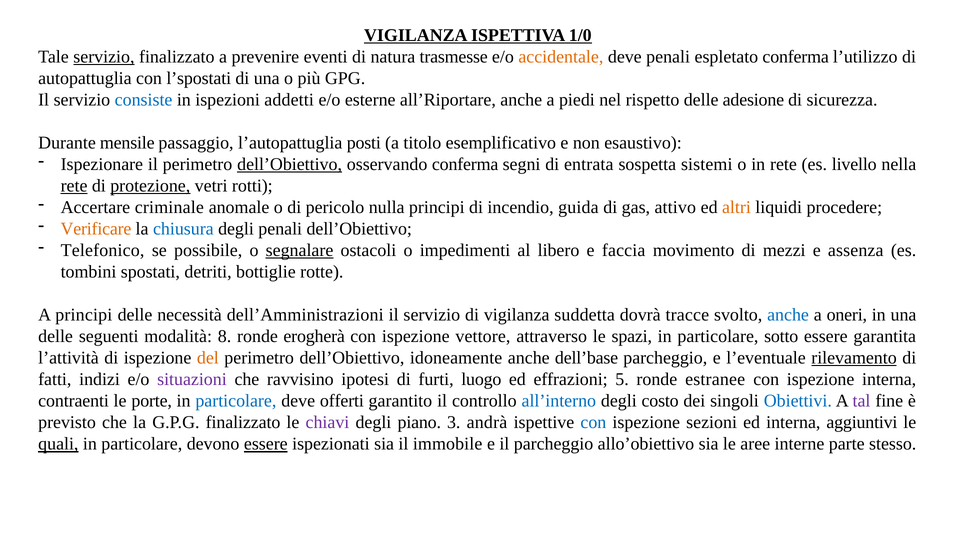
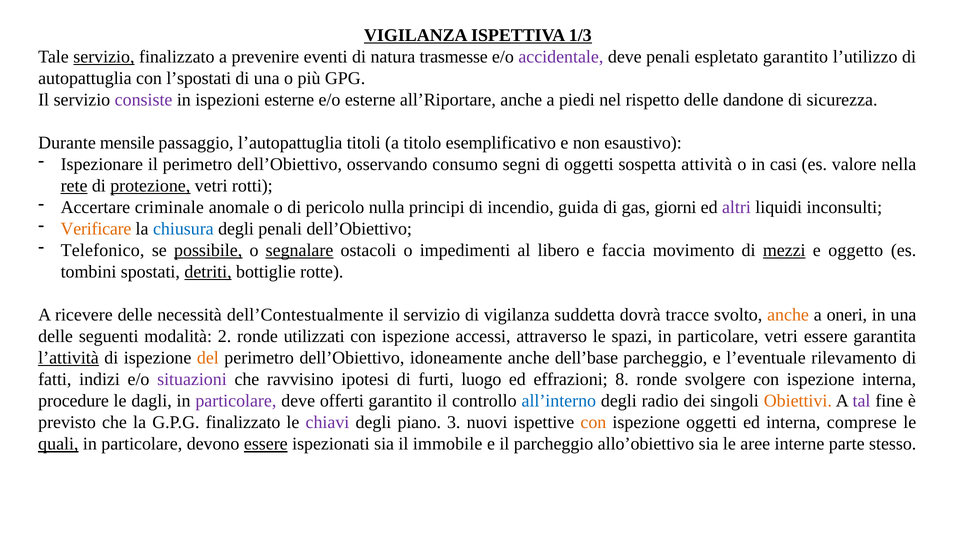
1/0: 1/0 -> 1/3
accidentale colour: orange -> purple
espletato conferma: conferma -> garantito
consiste colour: blue -> purple
ispezioni addetti: addetti -> esterne
adesione: adesione -> dandone
posti: posti -> titoli
dell’Obiettivo at (290, 164) underline: present -> none
osservando conferma: conferma -> consumo
di entrata: entrata -> oggetti
sistemi: sistemi -> attività
in rete: rete -> casi
livello: livello -> valore
attivo: attivo -> giorni
altri colour: orange -> purple
procedere: procedere -> inconsulti
possibile underline: none -> present
mezzi underline: none -> present
assenza: assenza -> oggetto
detriti underline: none -> present
A principi: principi -> ricevere
dell’Amministrazioni: dell’Amministrazioni -> dell’Contestualmente
anche at (788, 315) colour: blue -> orange
8: 8 -> 2
erogherà: erogherà -> utilizzati
vettore: vettore -> accessi
particolare sotto: sotto -> vetri
l’attività underline: none -> present
rilevamento underline: present -> none
5: 5 -> 8
estranee: estranee -> svolgere
contraenti: contraenti -> procedure
porte: porte -> dagli
particolare at (236, 401) colour: blue -> purple
costo: costo -> radio
Obiettivi colour: blue -> orange
andrà: andrà -> nuovi
con at (593, 422) colour: blue -> orange
ispezione sezioni: sezioni -> oggetti
aggiuntivi: aggiuntivi -> comprese
